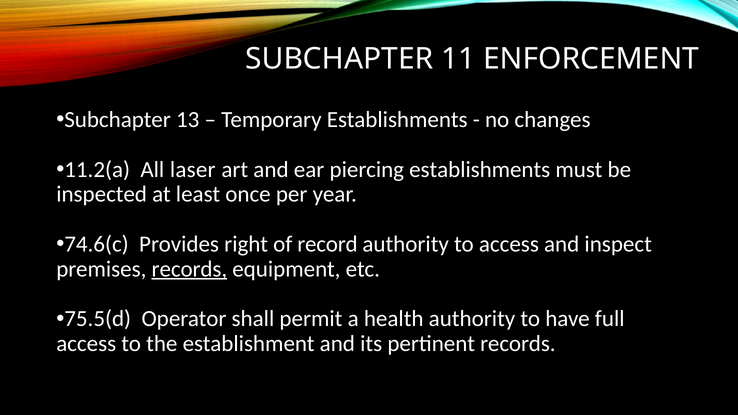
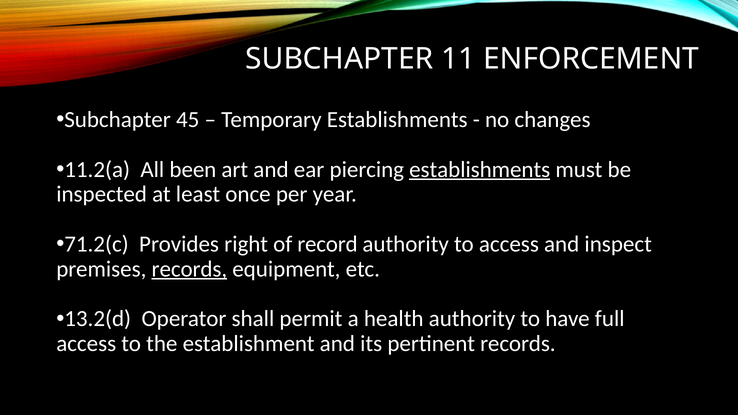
13: 13 -> 45
laser: laser -> been
establishments at (480, 169) underline: none -> present
74.6(c: 74.6(c -> 71.2(c
75.5(d: 75.5(d -> 13.2(d
